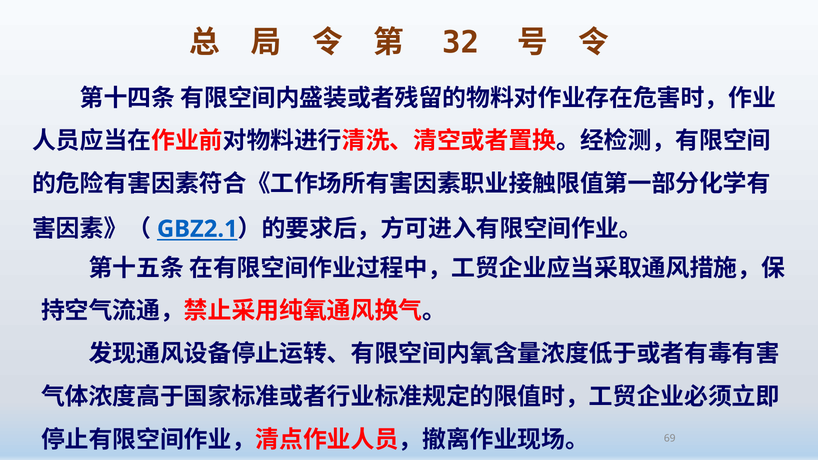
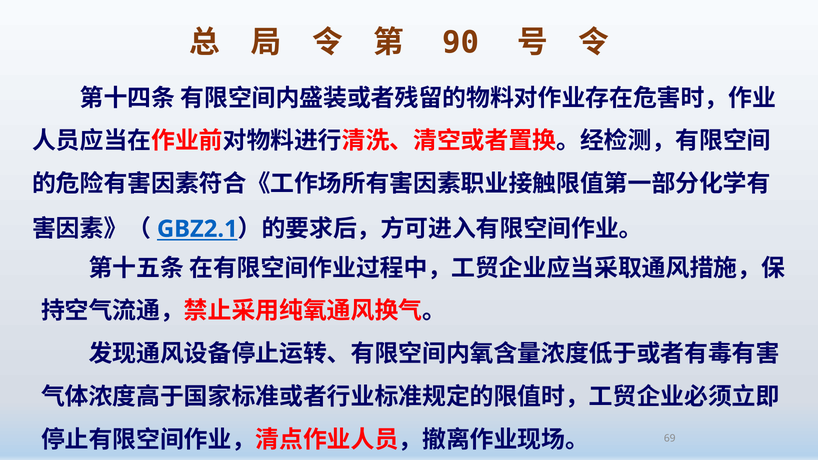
32: 32 -> 90
